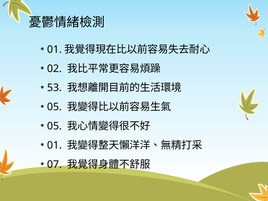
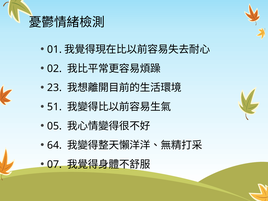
53: 53 -> 23
05 at (55, 107): 05 -> 51
01 at (55, 145): 01 -> 64
